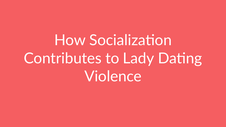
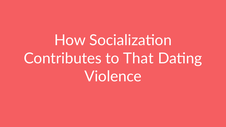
Lady: Lady -> That
